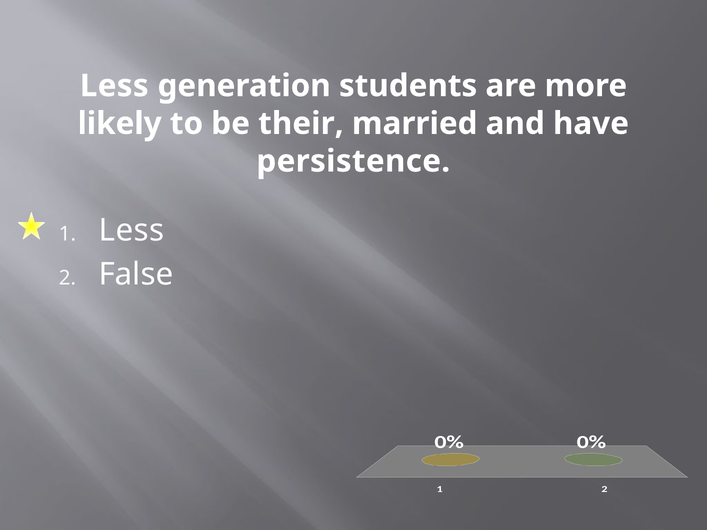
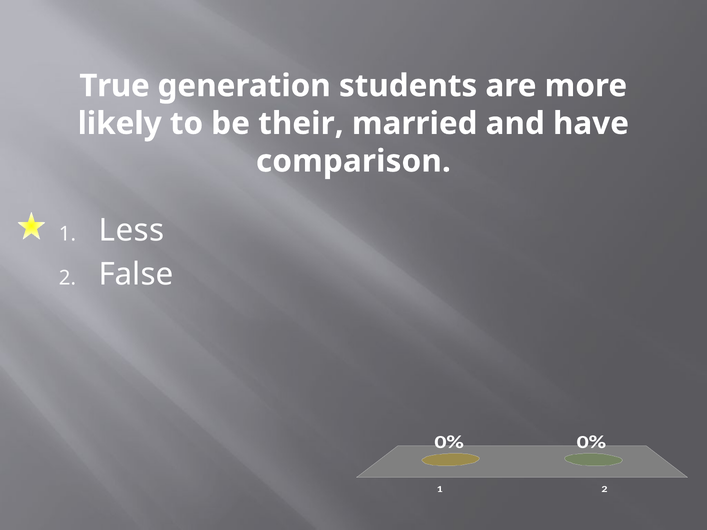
Less at (114, 86): Less -> True
persistence: persistence -> comparison
